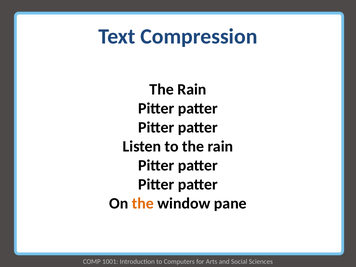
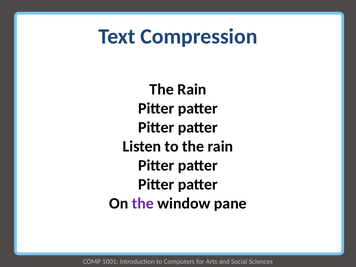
the at (143, 203) colour: orange -> purple
